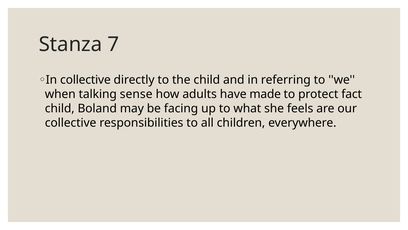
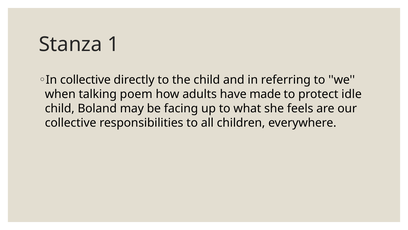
7: 7 -> 1
sense: sense -> poem
fact: fact -> idle
